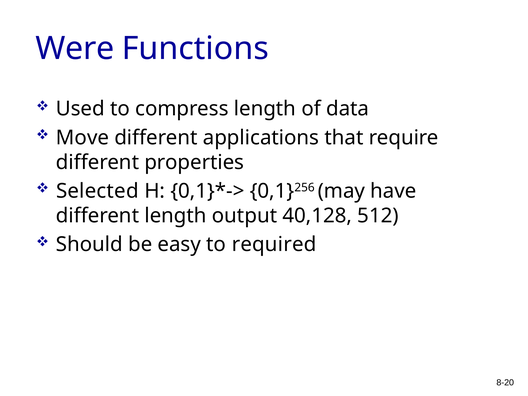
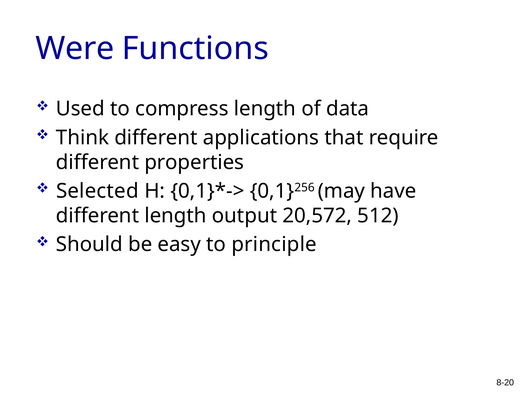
Move: Move -> Think
40,128: 40,128 -> 20,572
required: required -> principle
